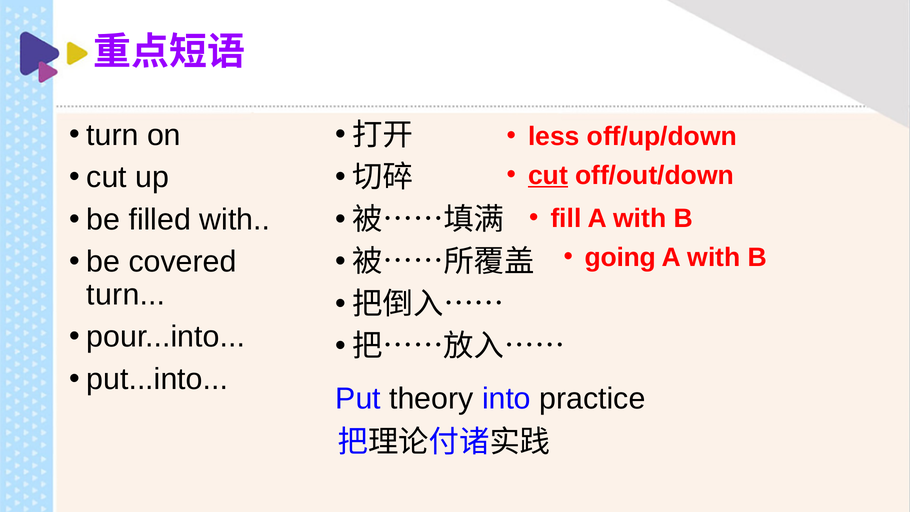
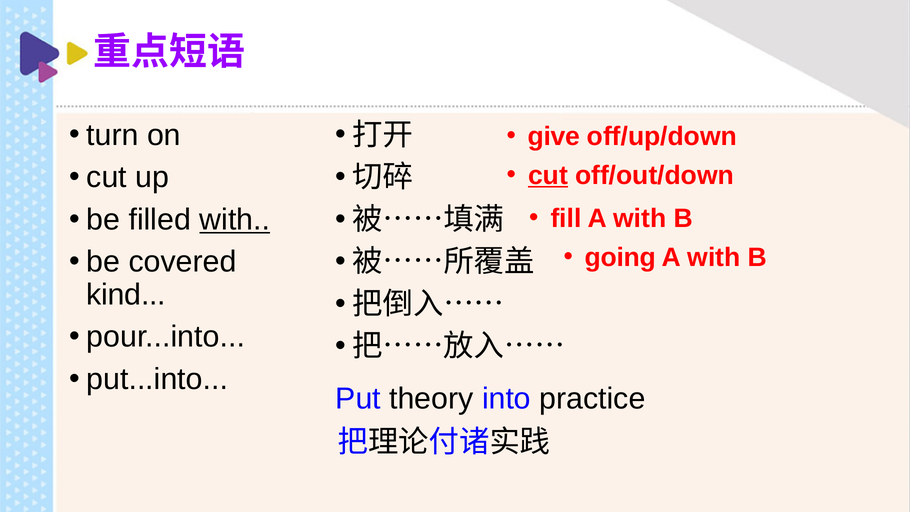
less: less -> give
with at (235, 220) underline: none -> present
turn at (126, 295): turn -> kind
